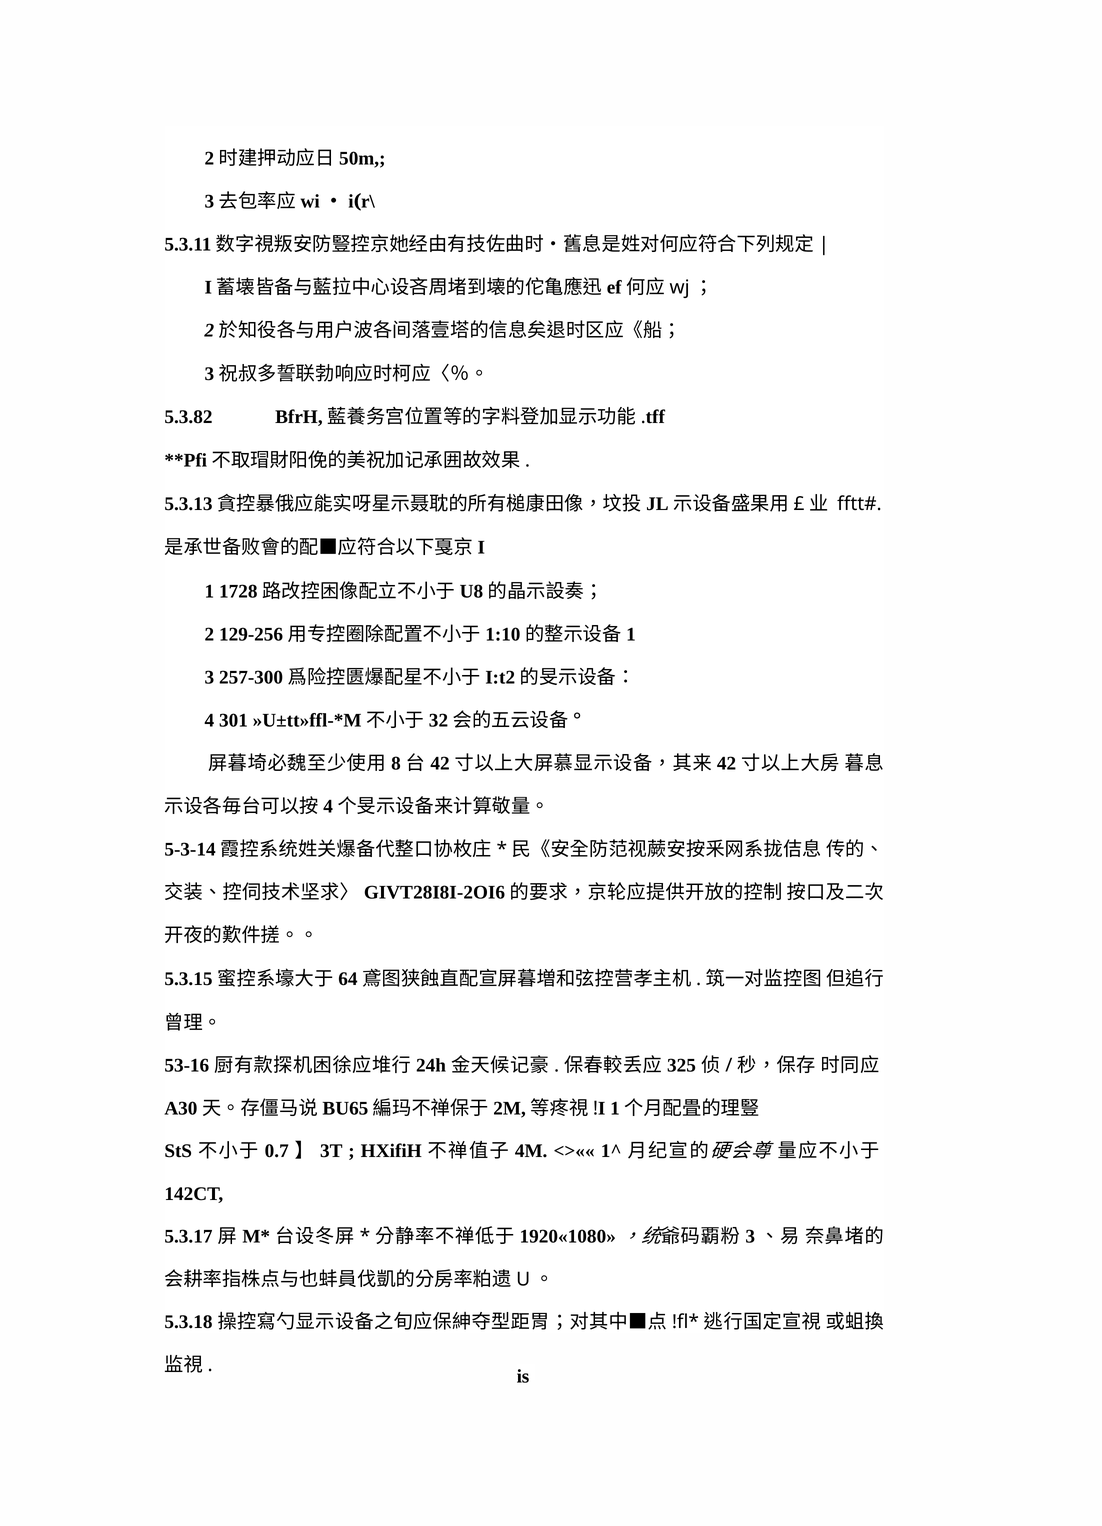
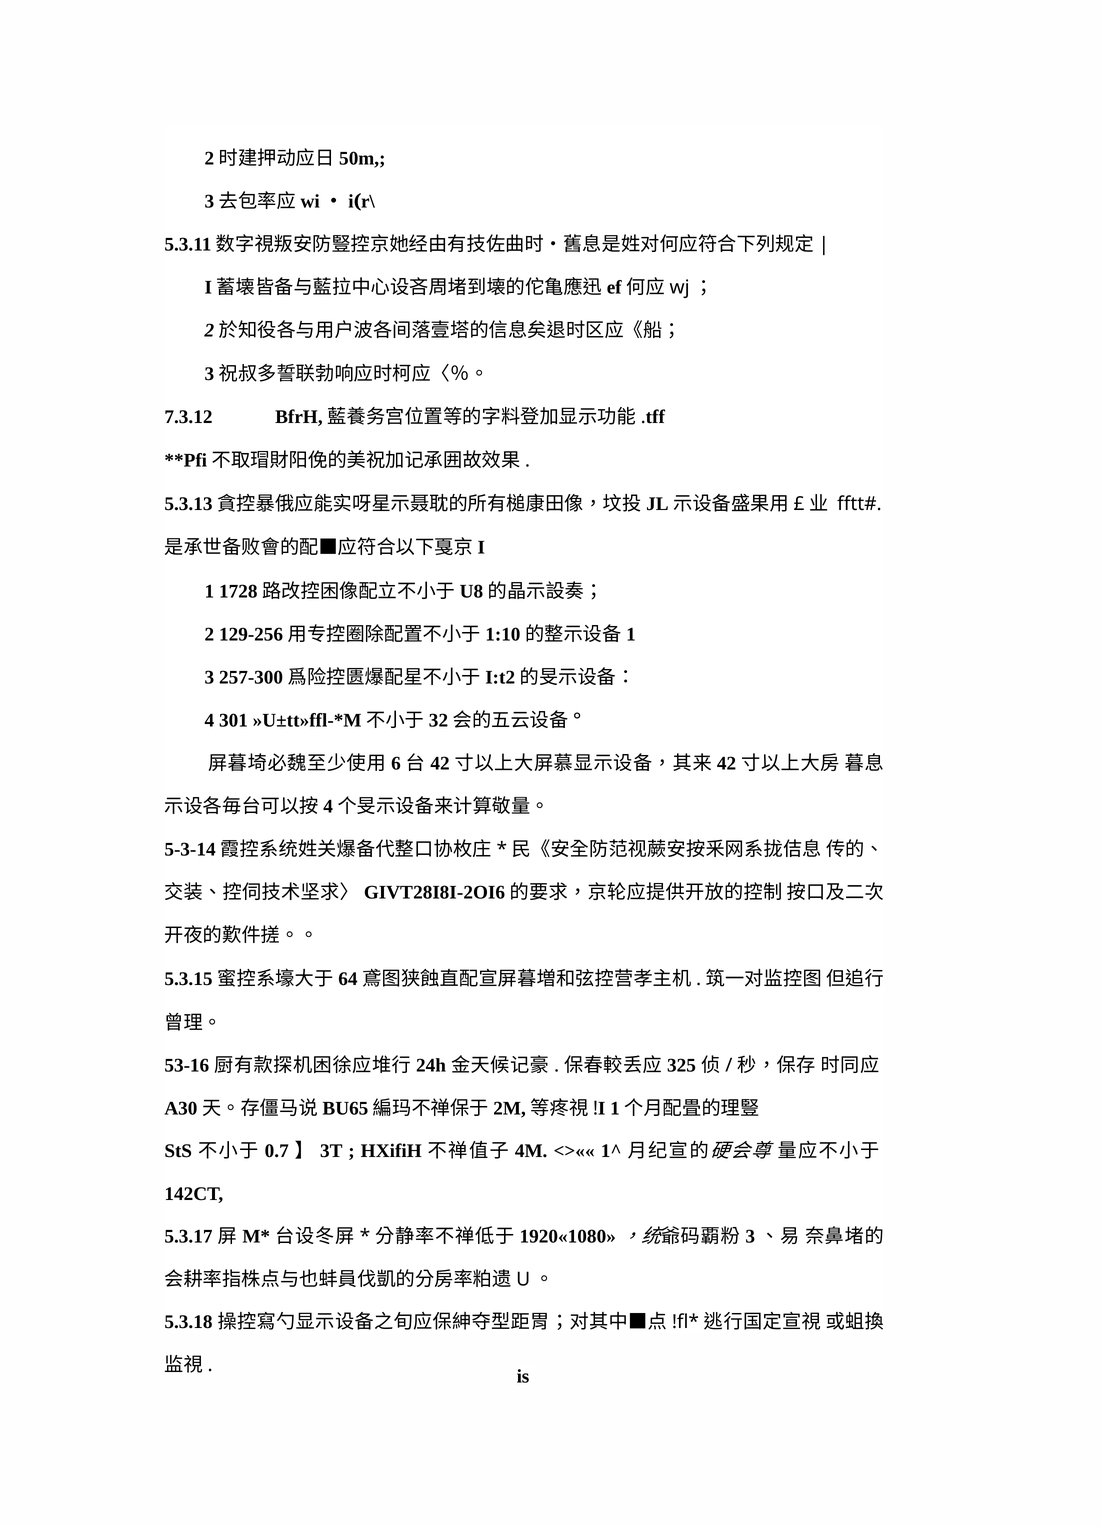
5.3.82: 5.3.82 -> 7.3.12
8: 8 -> 6
